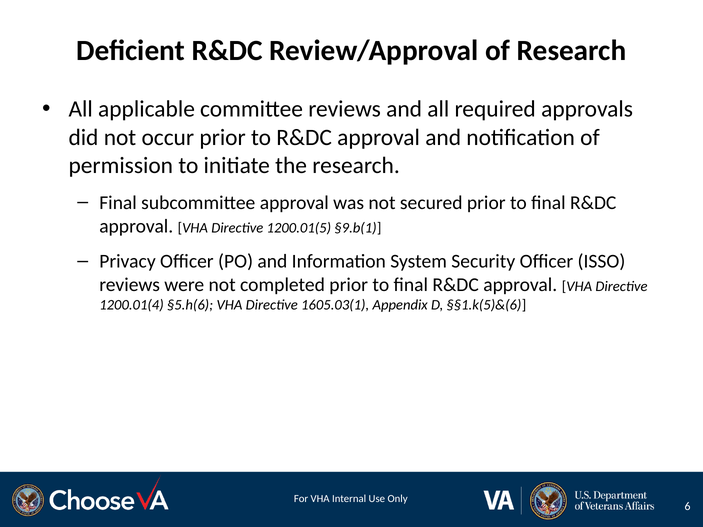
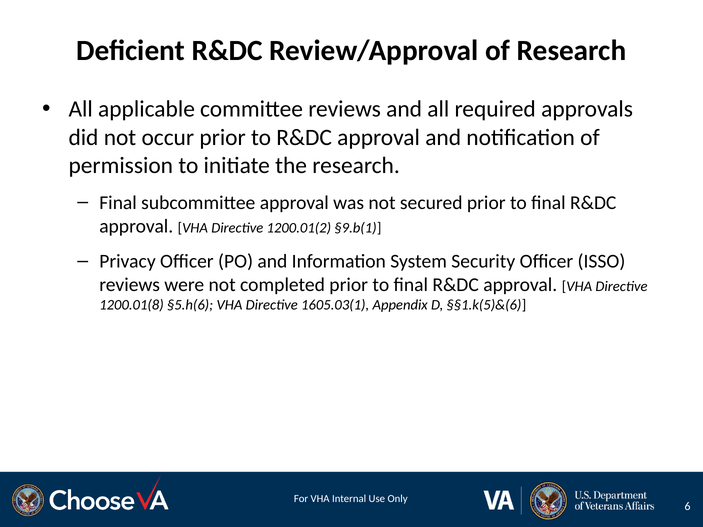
1200.01(5: 1200.01(5 -> 1200.01(2
1200.01(4: 1200.01(4 -> 1200.01(8
